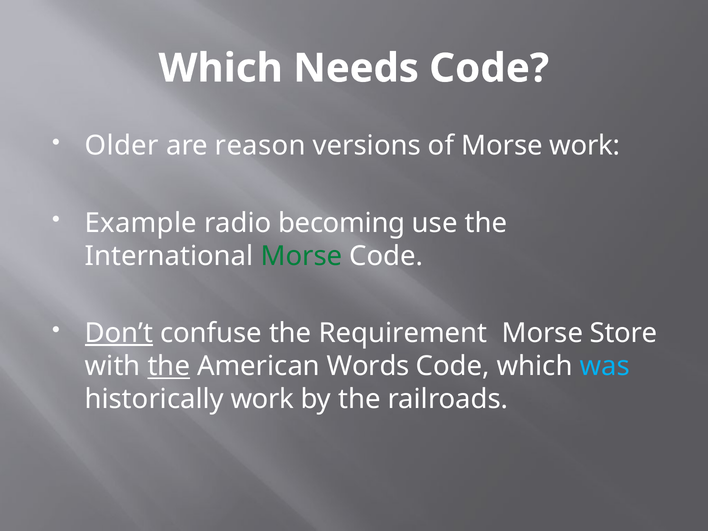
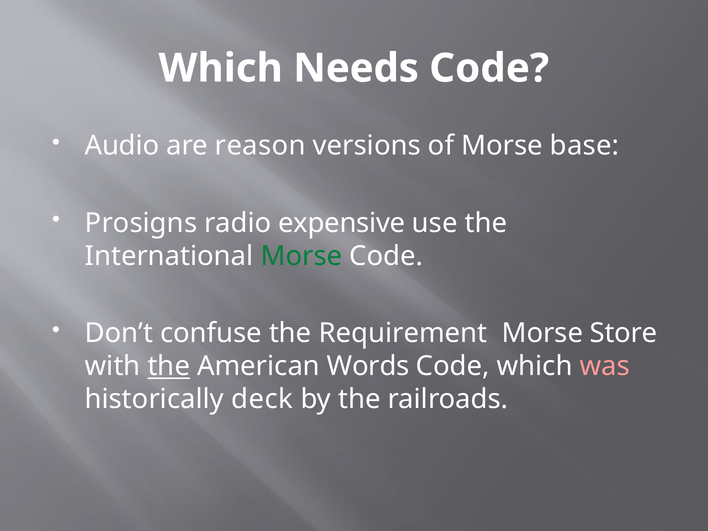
Older: Older -> Audio
Morse work: work -> base
Example: Example -> Prosigns
becoming: becoming -> expensive
Don’t underline: present -> none
was colour: light blue -> pink
historically work: work -> deck
